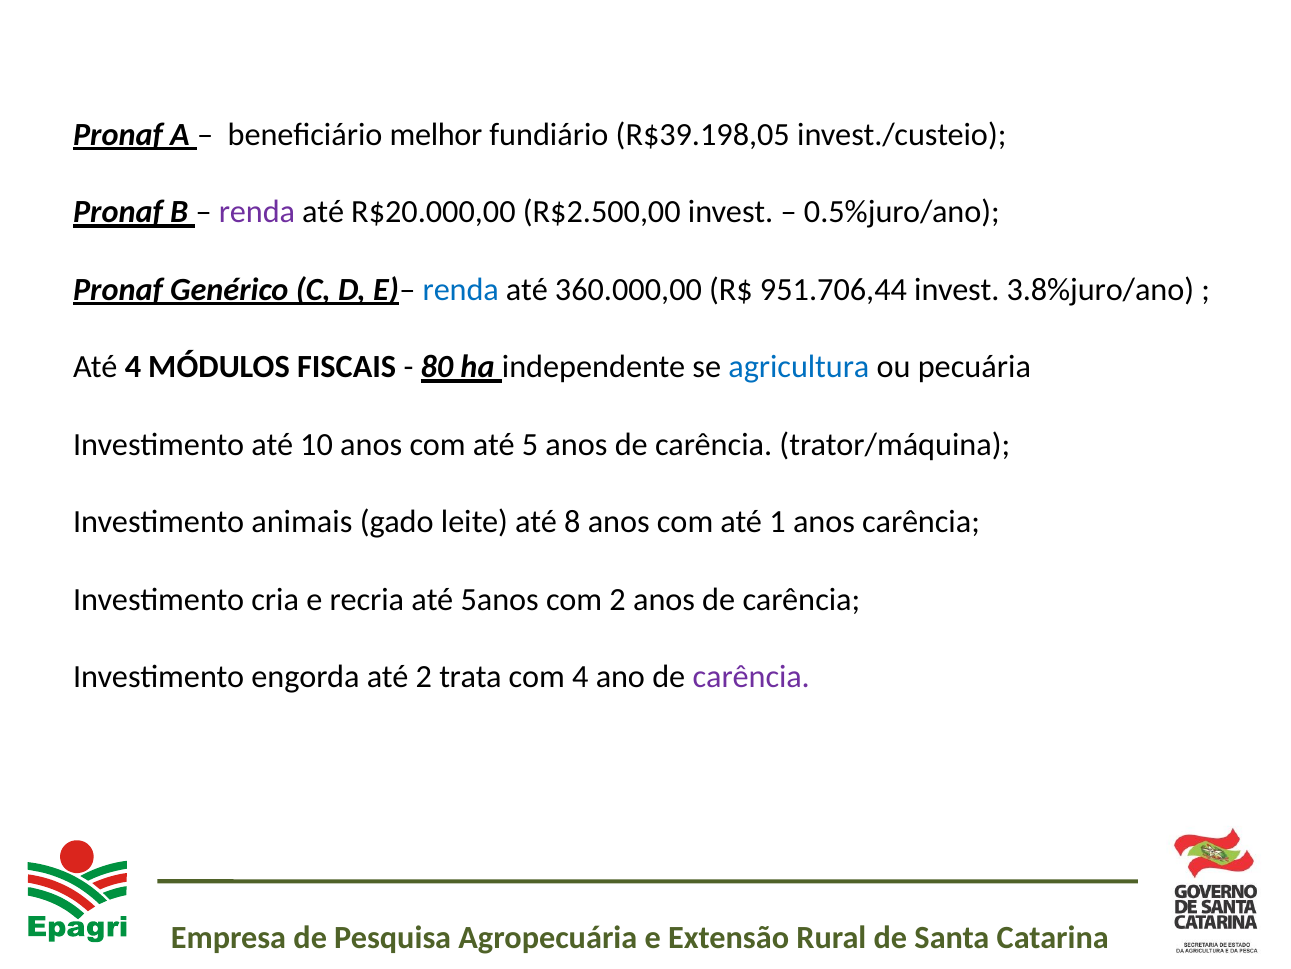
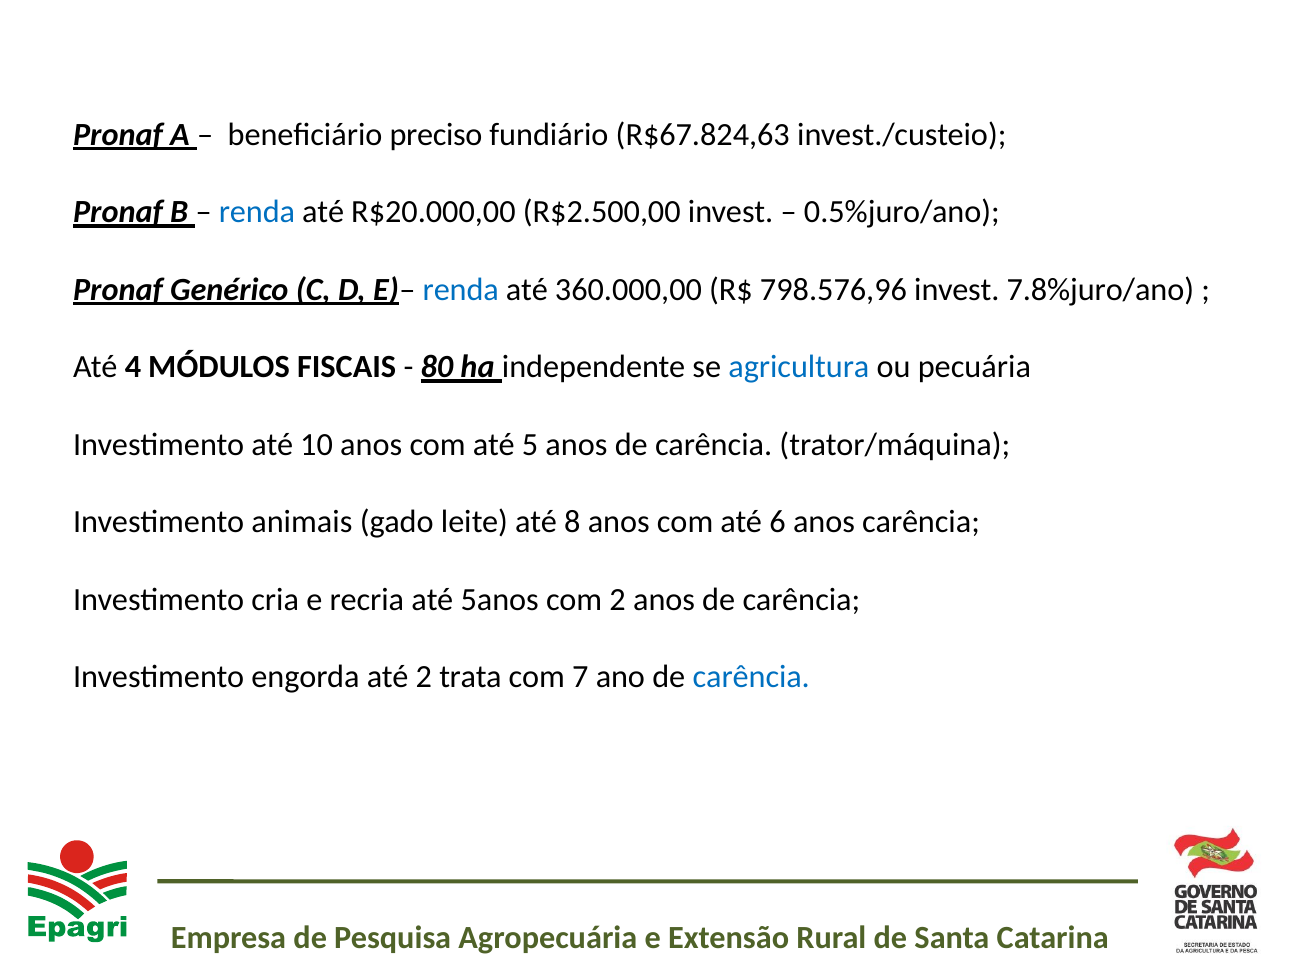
melhor: melhor -> preciso
R$39.198,05: R$39.198,05 -> R$67.824,63
renda at (257, 212) colour: purple -> blue
951.706,44: 951.706,44 -> 798.576,96
3.8%juro/ano: 3.8%juro/ano -> 7.8%juro/ano
1: 1 -> 6
com 4: 4 -> 7
carência at (751, 677) colour: purple -> blue
